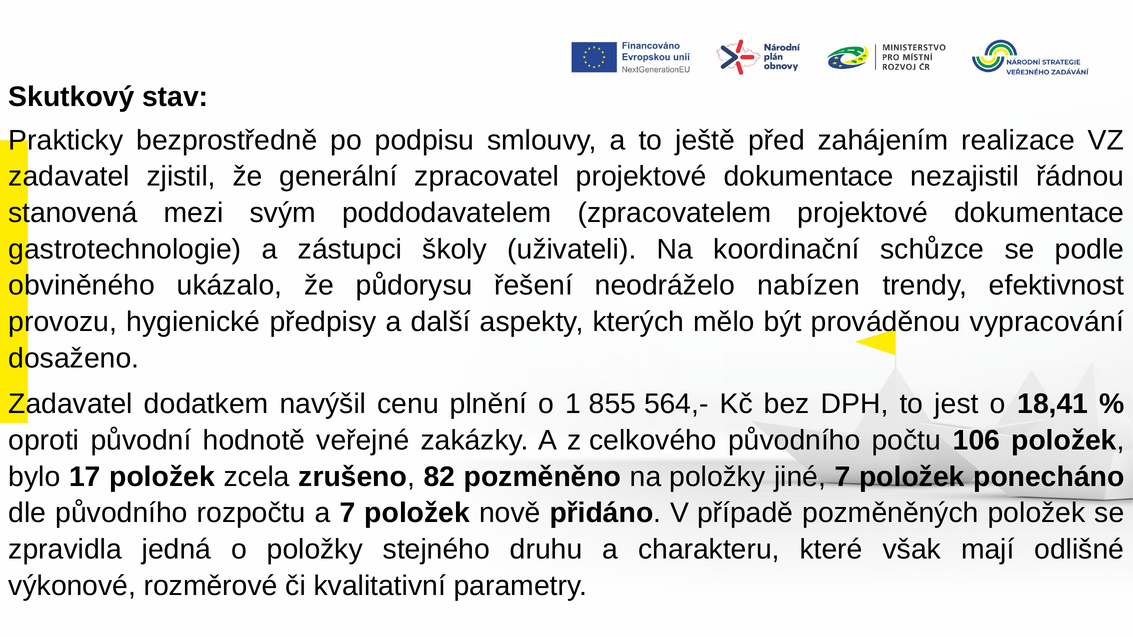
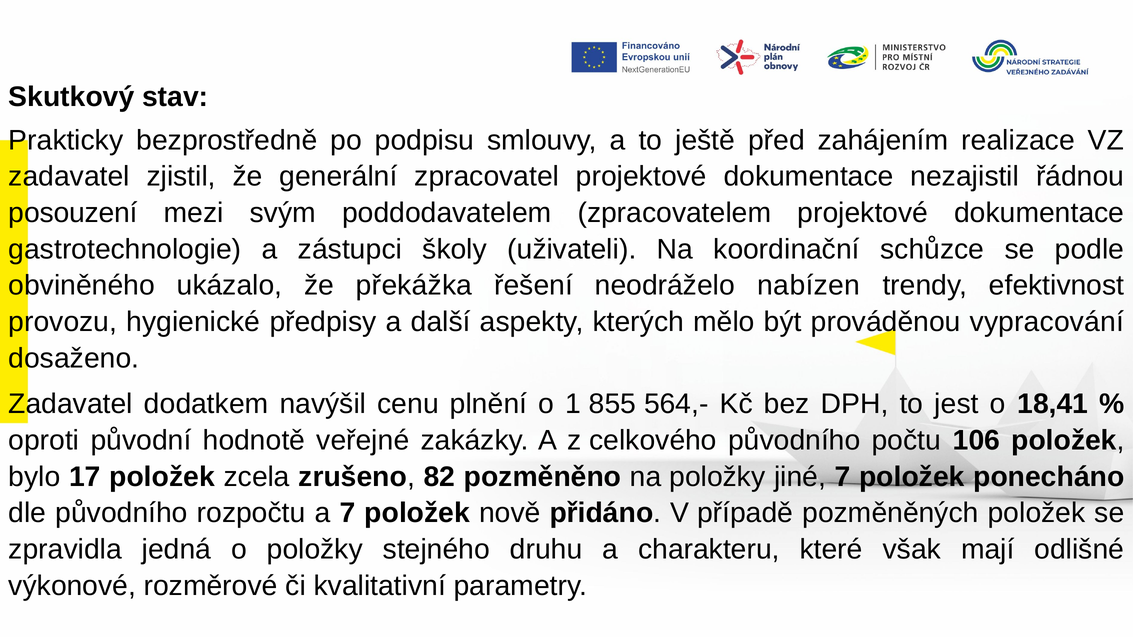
stanovená: stanovená -> posouzení
půdorysu: půdorysu -> překážka
